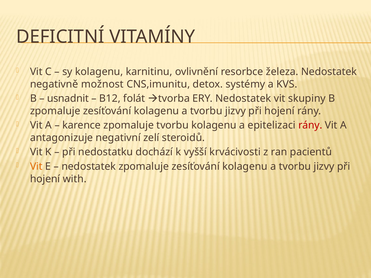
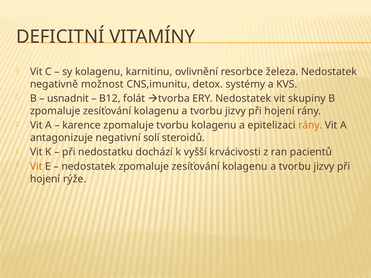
rány at (310, 125) colour: red -> orange
zelí: zelí -> solí
with: with -> rýže
